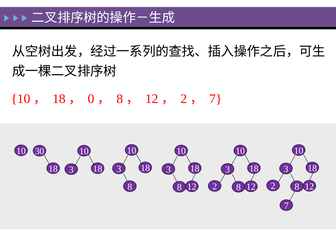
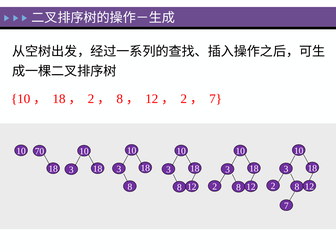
0 at (91, 99): 0 -> 2
30: 30 -> 70
